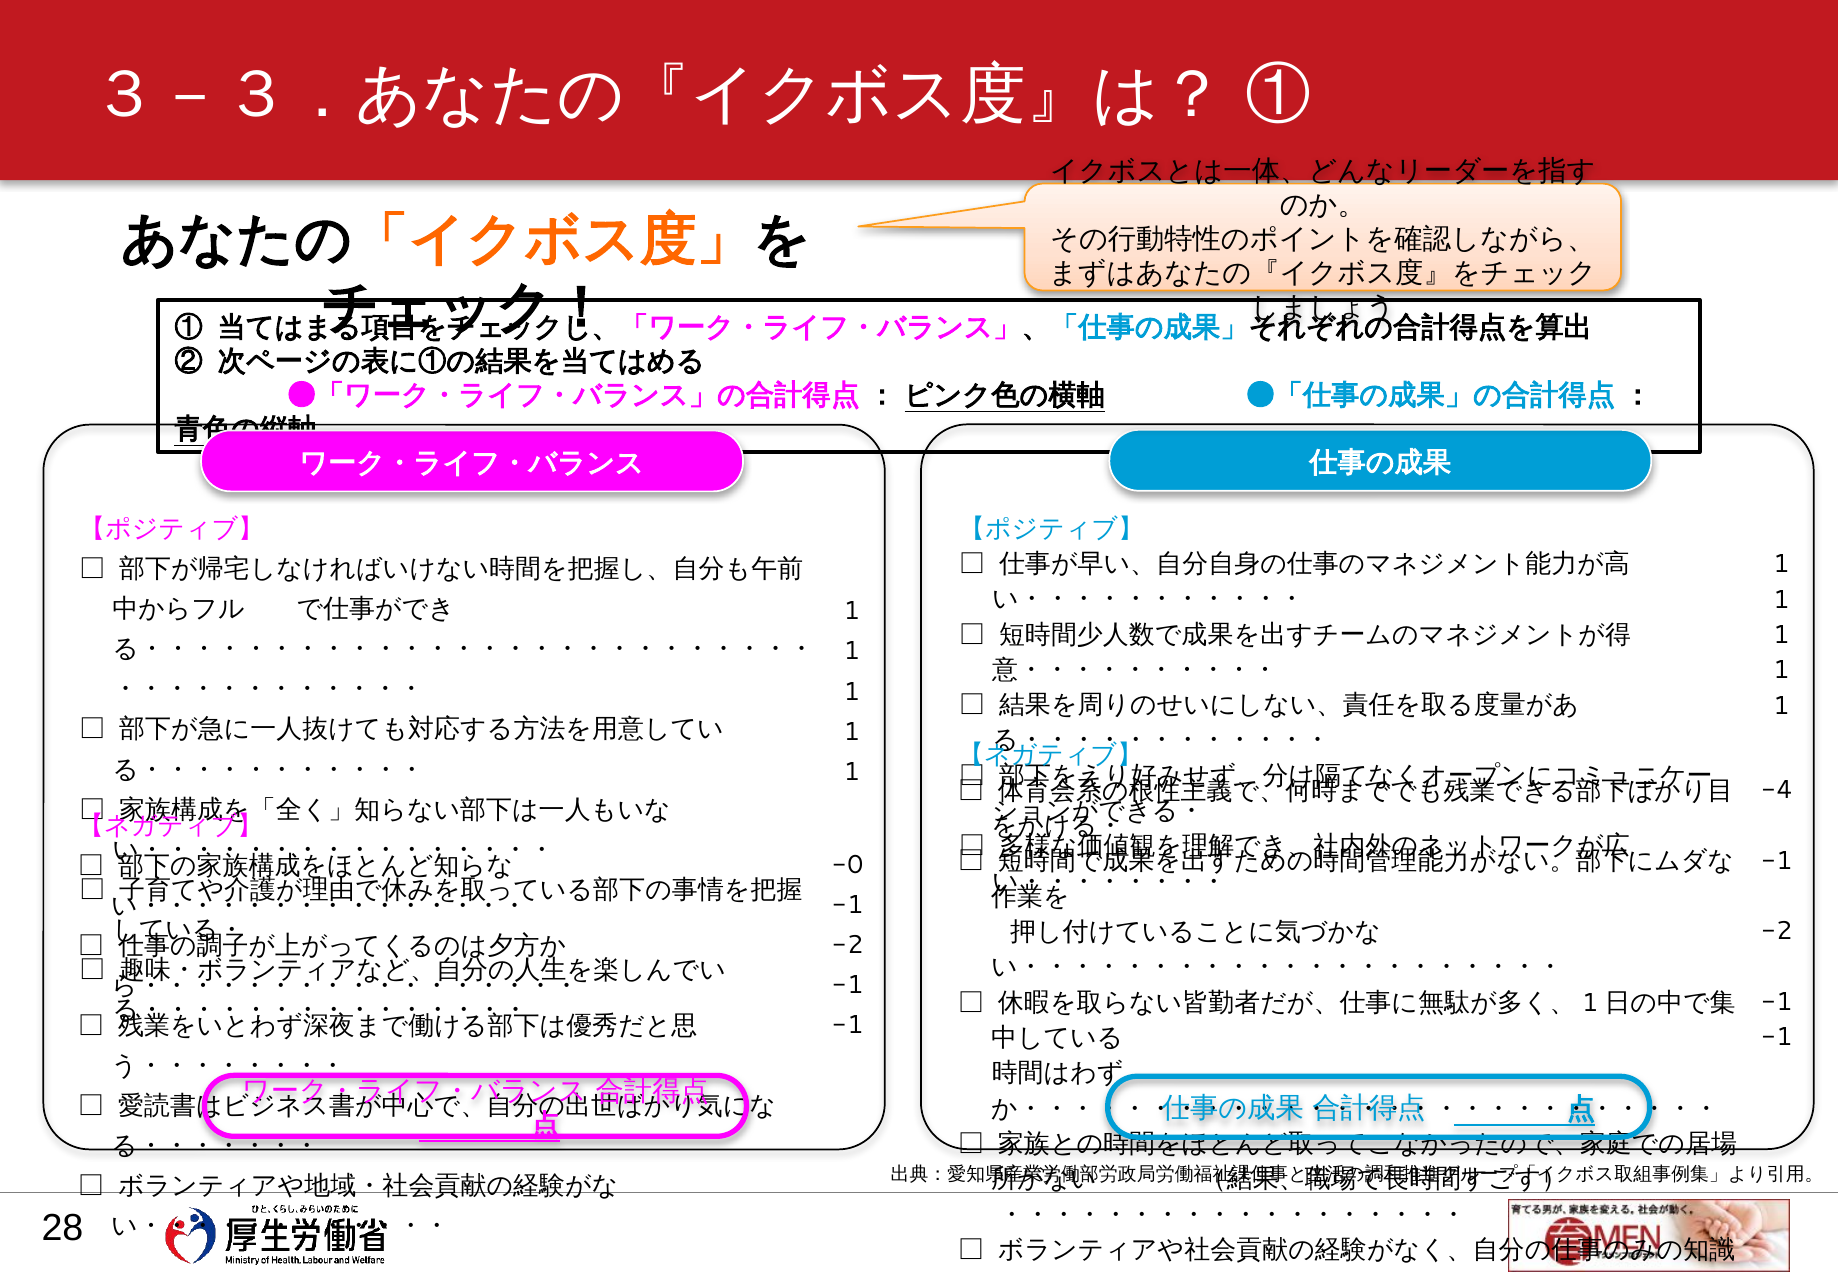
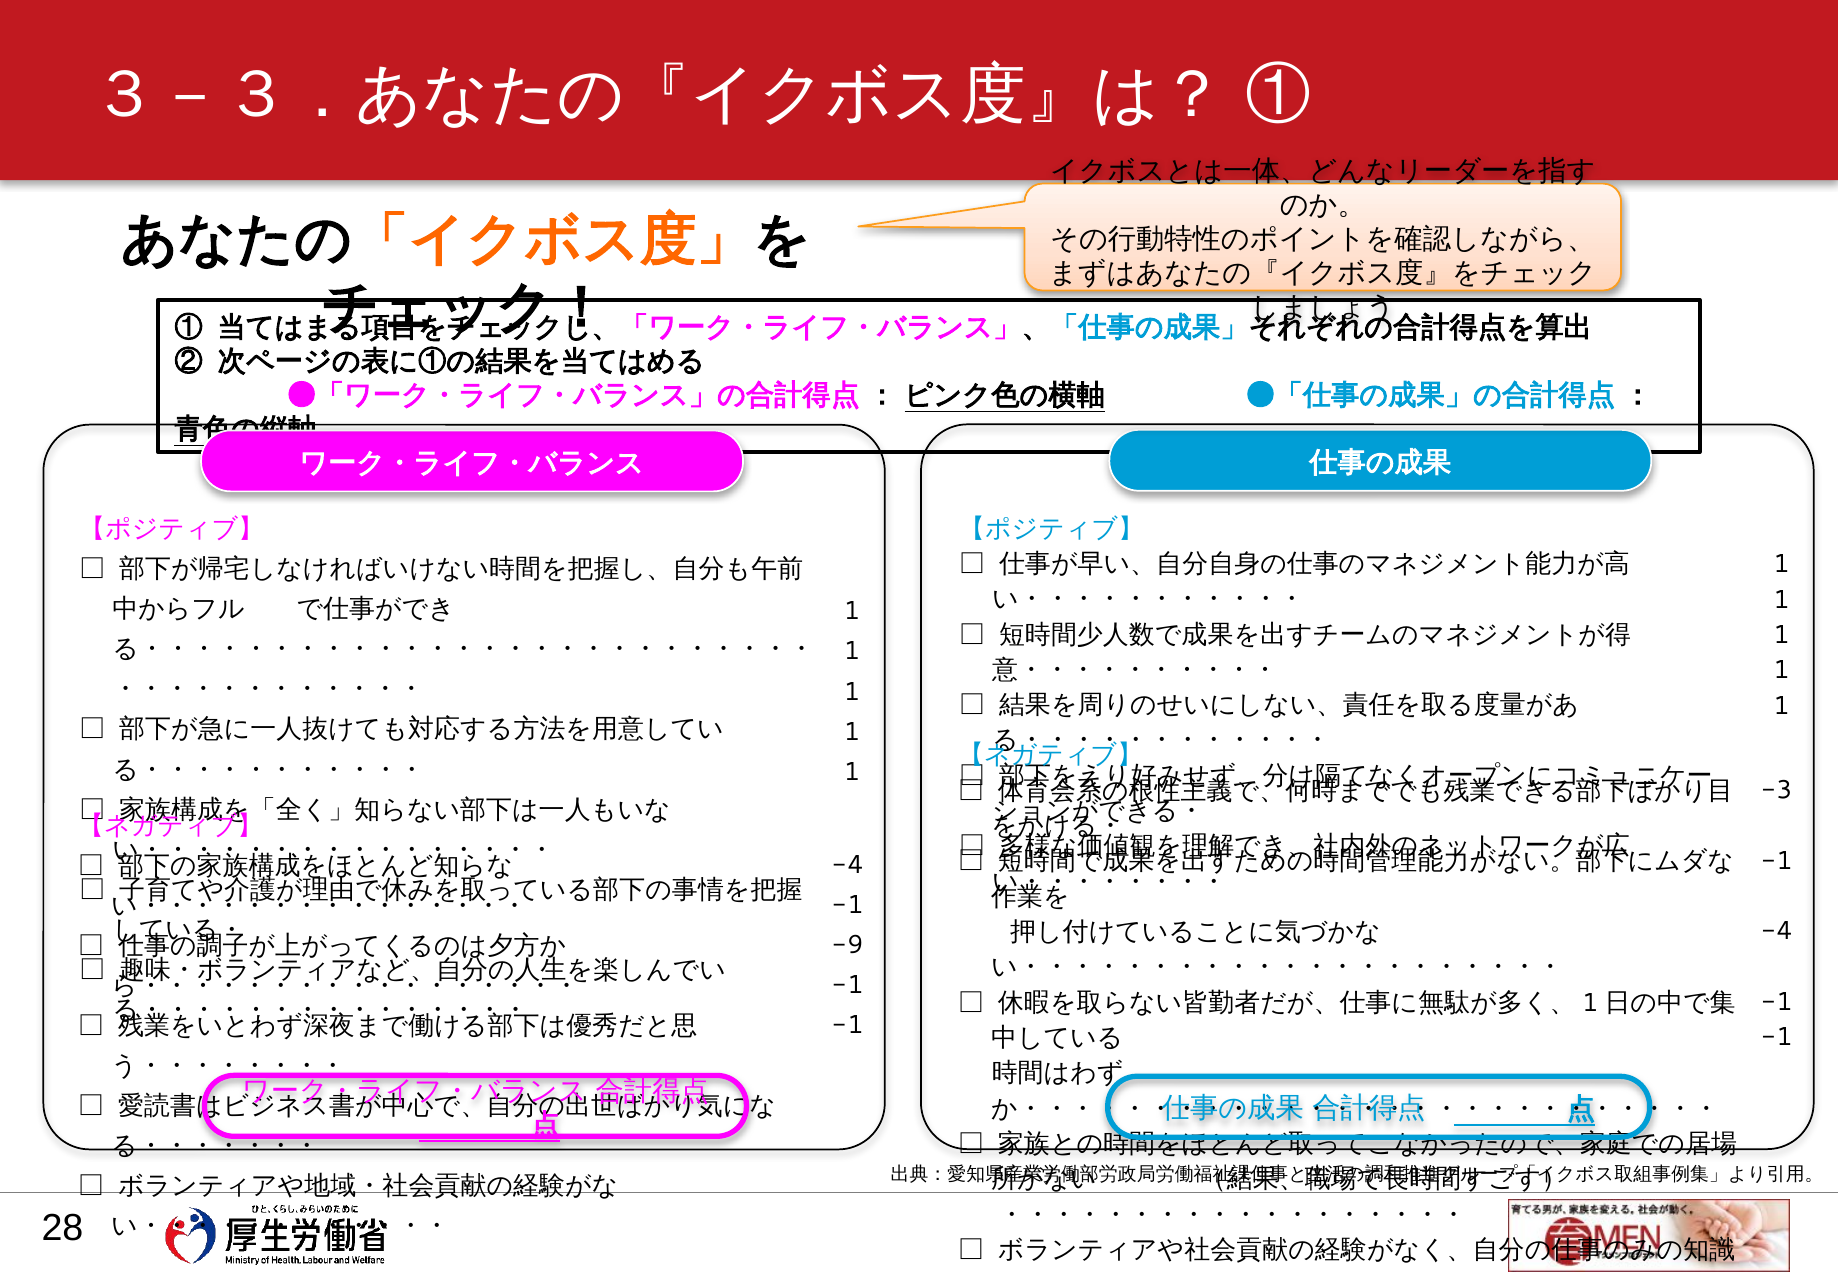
-4: -4 -> -3
-0 at (848, 865): -0 -> -4
-2 at (1777, 932): -2 -> -4
-2 at (848, 945): -2 -> -9
